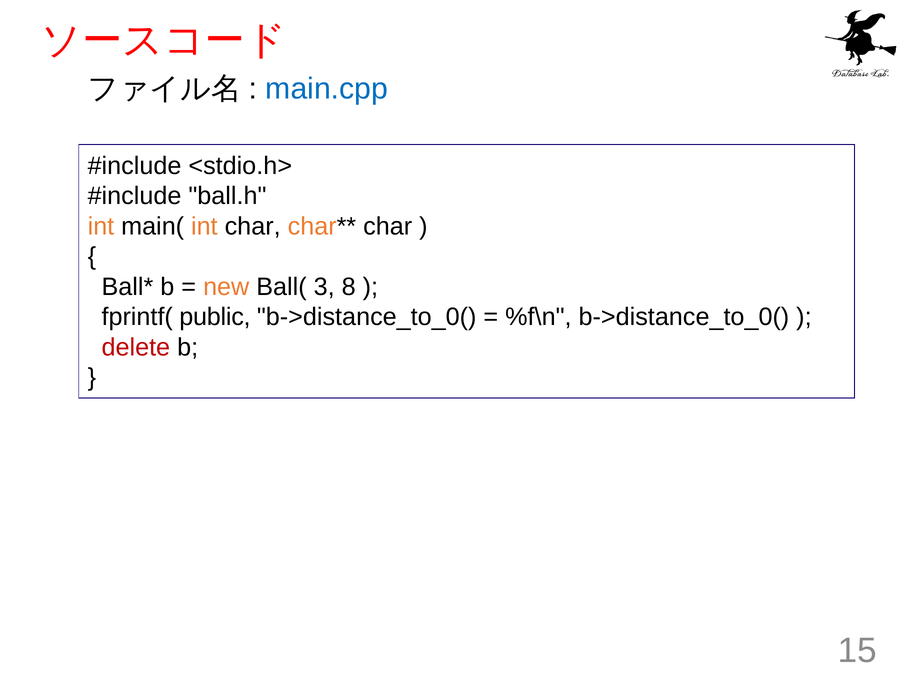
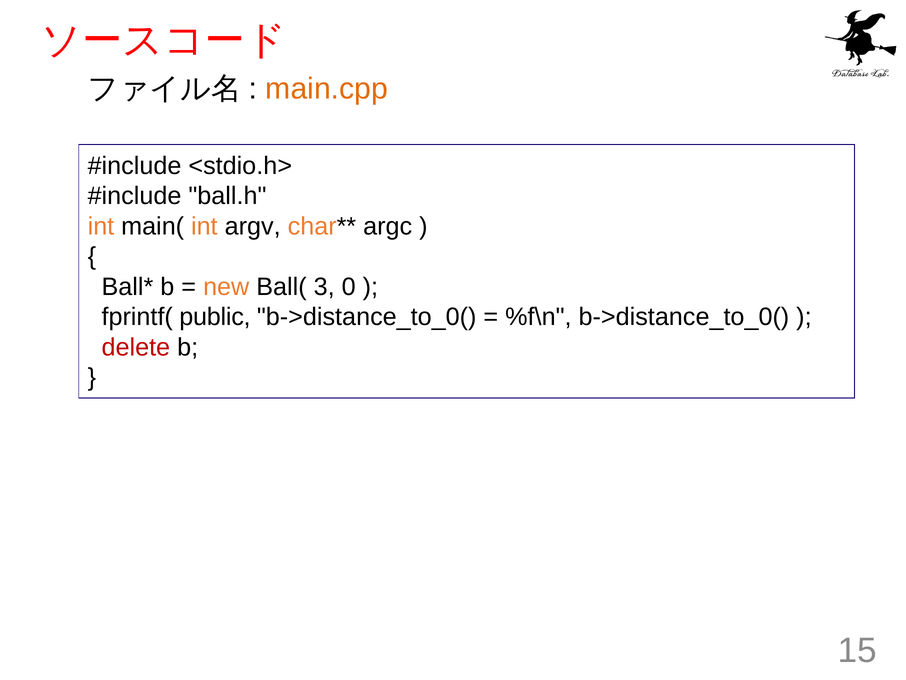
main.cpp colour: blue -> orange
int char: char -> argv
char at (388, 226): char -> argc
8: 8 -> 0
